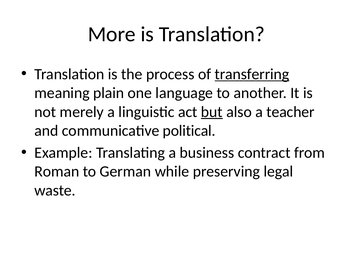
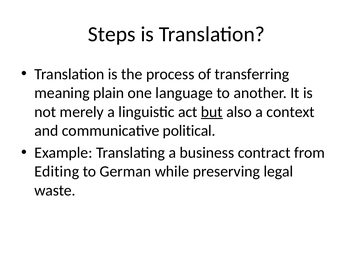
More: More -> Steps
transferring underline: present -> none
teacher: teacher -> context
Roman: Roman -> Editing
